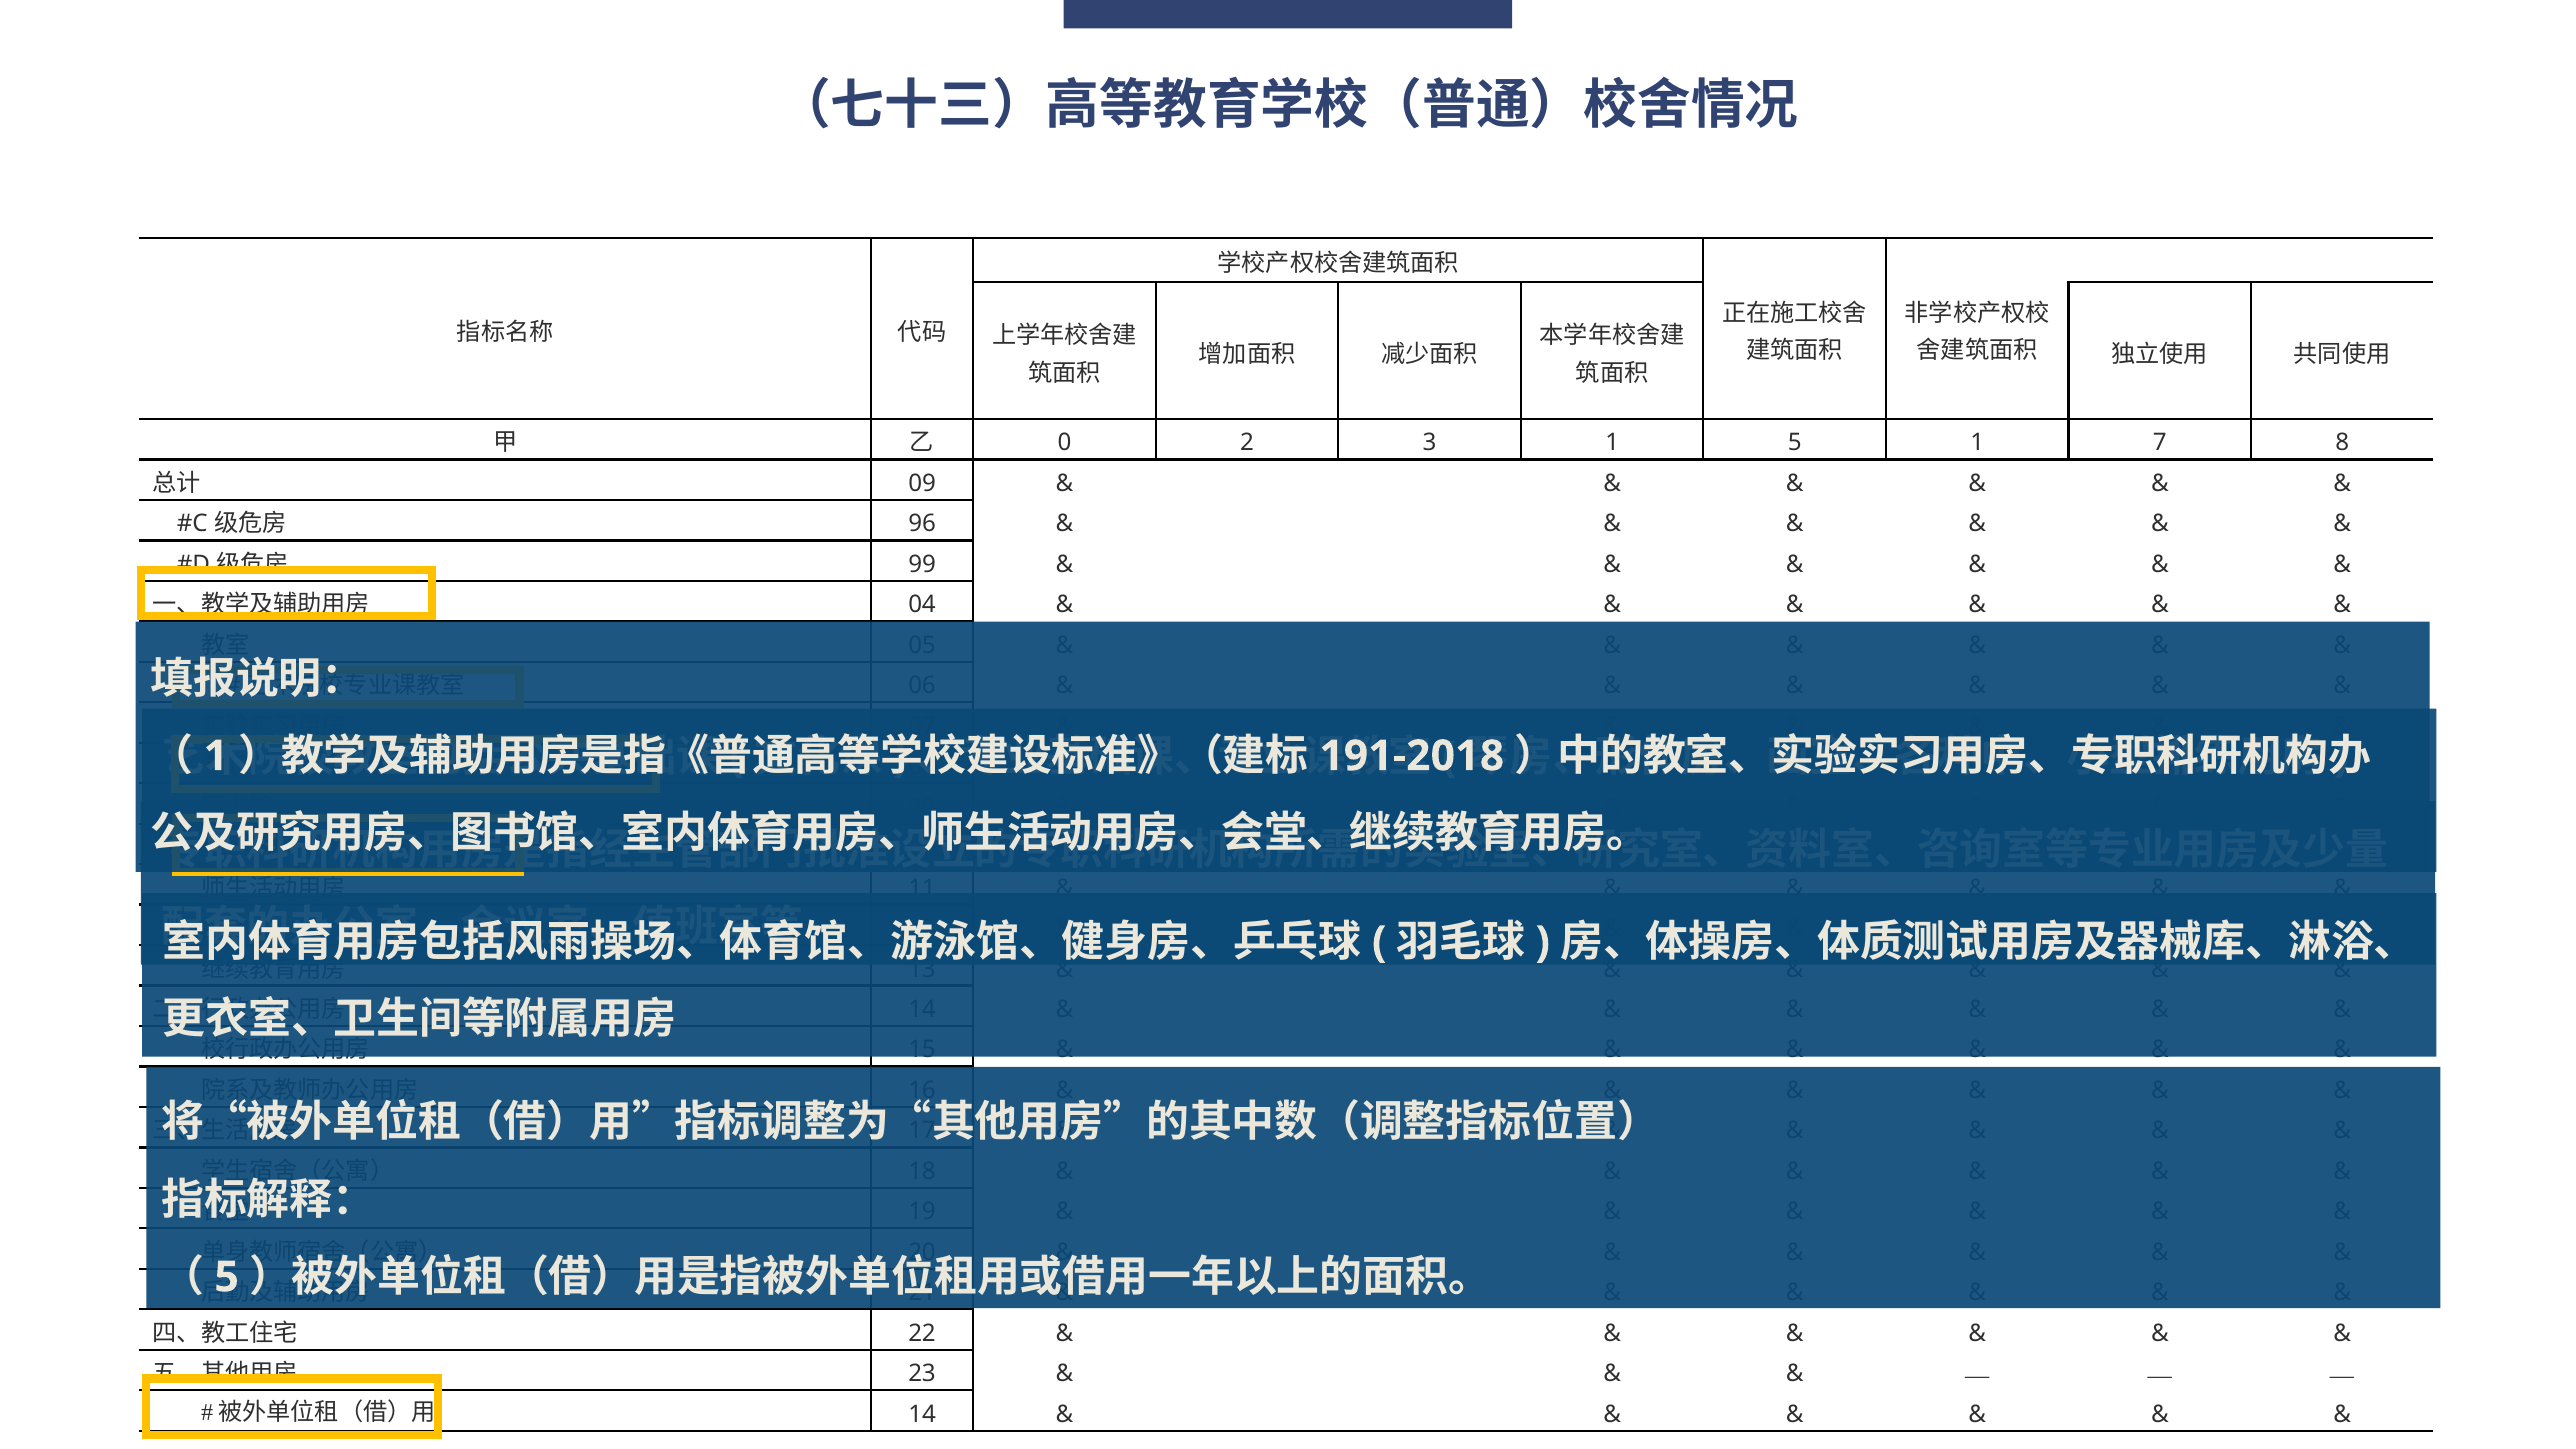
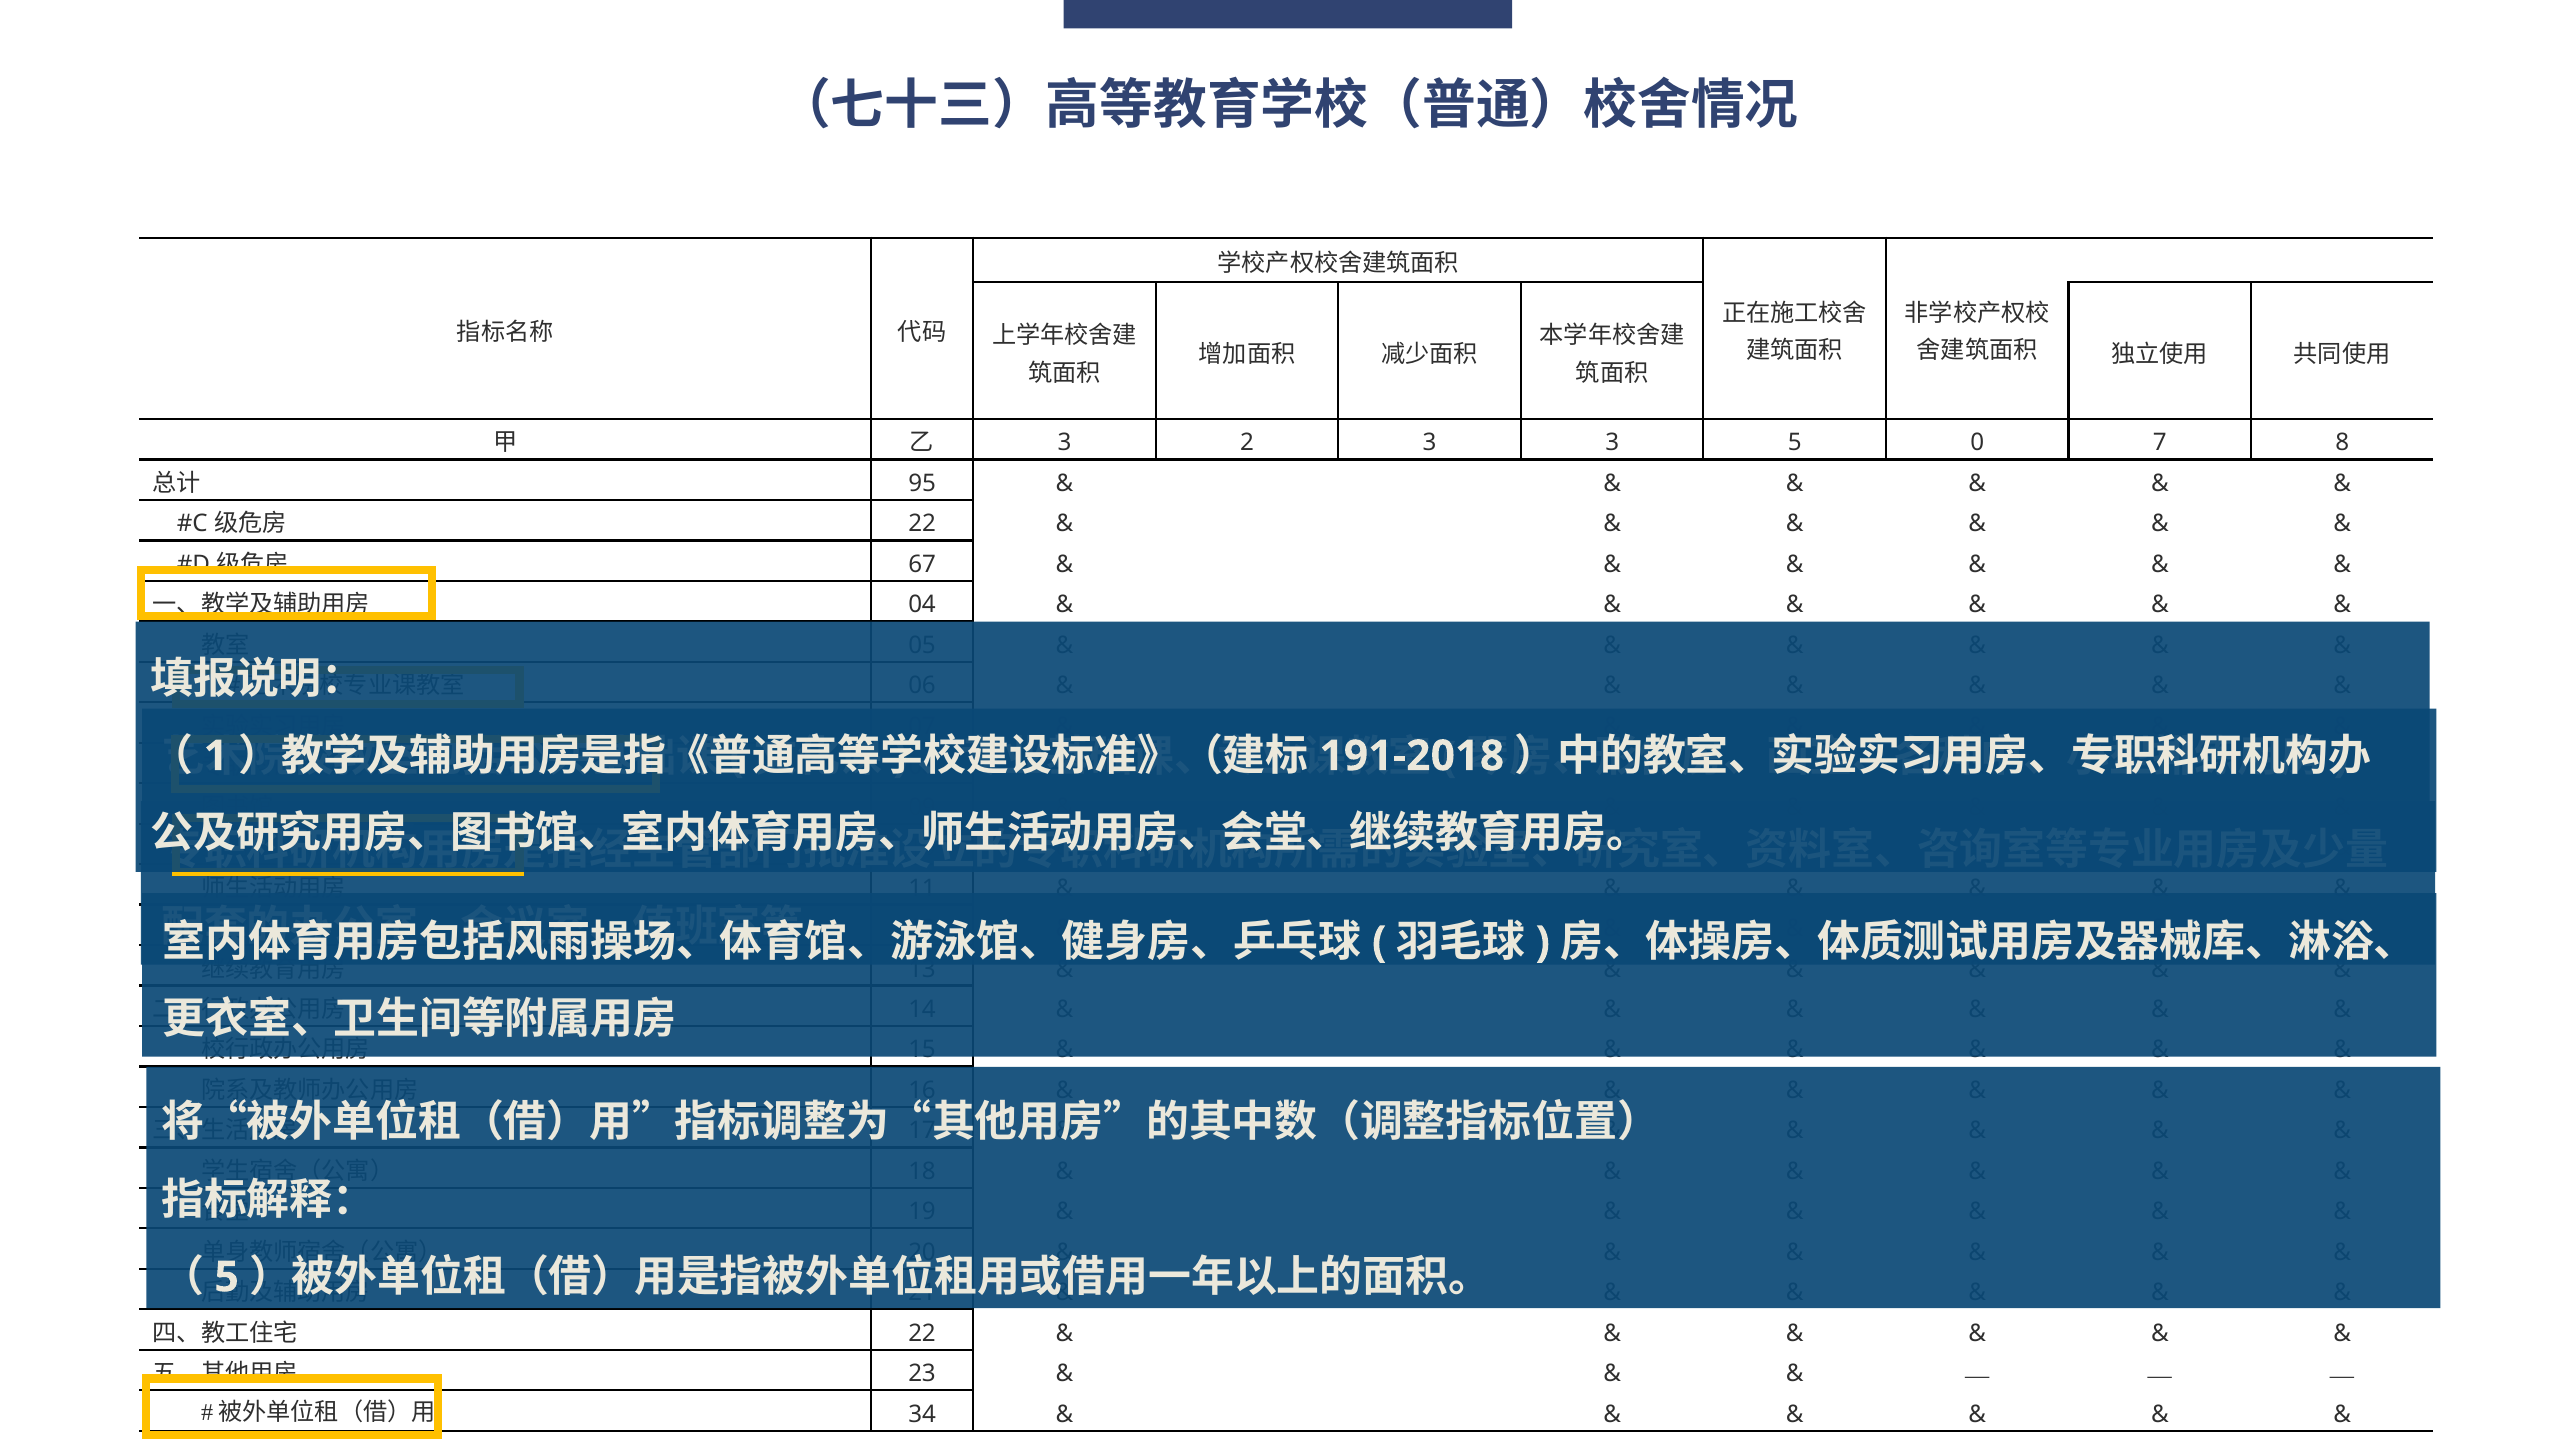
0 at (1065, 443): 0 -> 3
3 1: 1 -> 3
5 1: 1 -> 0
09 at (922, 483): 09 -> 95
96 at (922, 524): 96 -> 22
99: 99 -> 67
14 at (922, 1414): 14 -> 34
